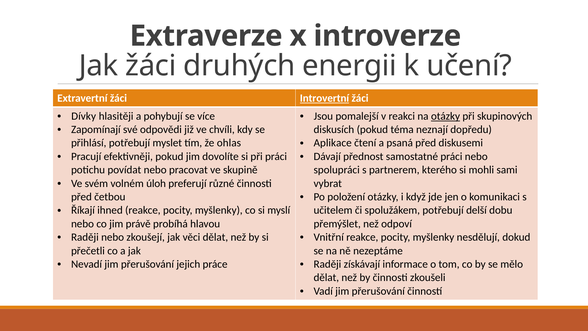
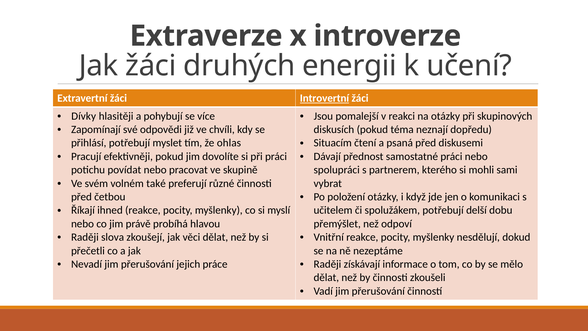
otázky at (446, 116) underline: present -> none
Aplikace: Aplikace -> Situacím
úloh: úloh -> také
Raději nebo: nebo -> slova
